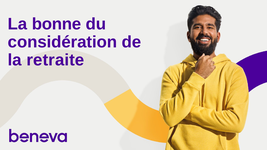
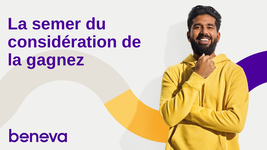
bonne: bonne -> semer
retraite: retraite -> gagnez
